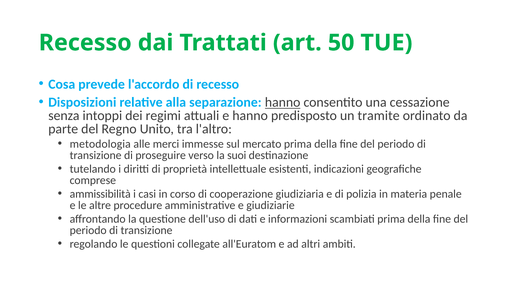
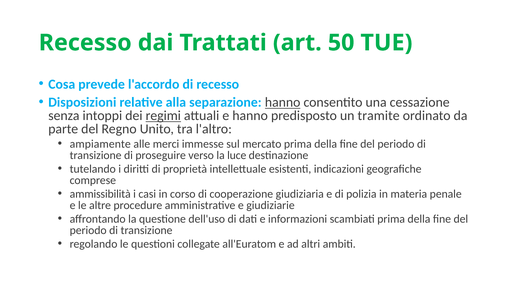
regimi underline: none -> present
metodologia: metodologia -> ampiamente
suoi: suoi -> luce
